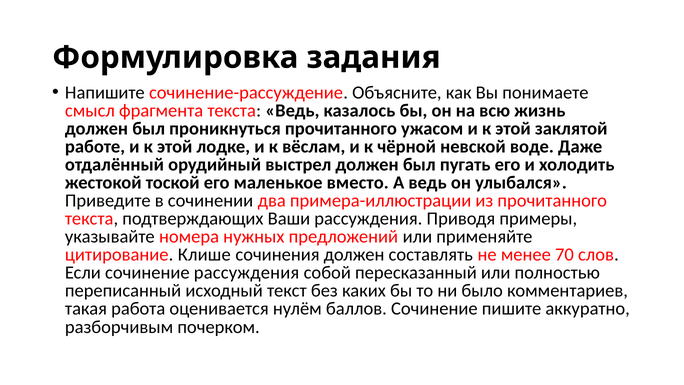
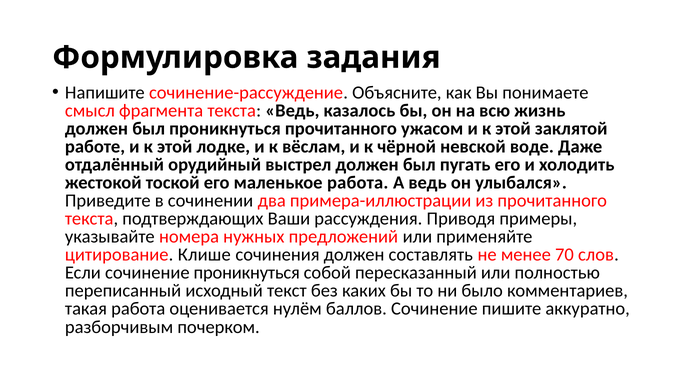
маленькое вместо: вместо -> работа
сочинение рассуждения: рассуждения -> проникнуться
